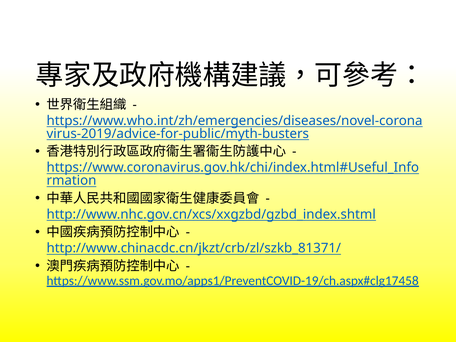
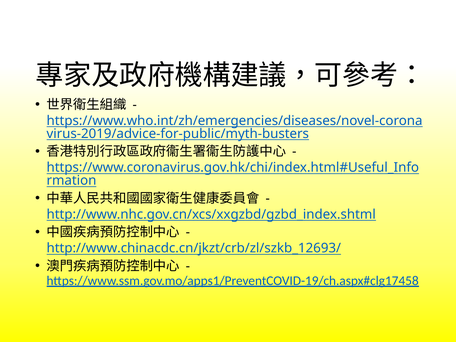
http://www.chinacdc.cn/jkzt/crb/zl/szkb_81371/: http://www.chinacdc.cn/jkzt/crb/zl/szkb_81371/ -> http://www.chinacdc.cn/jkzt/crb/zl/szkb_12693/
